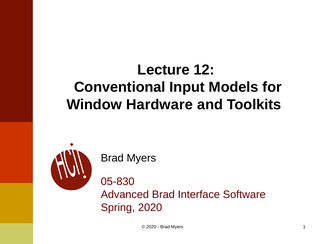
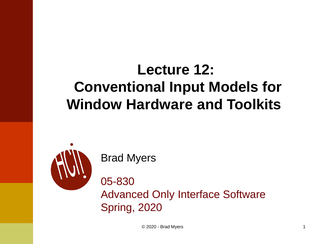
Advanced Brad: Brad -> Only
